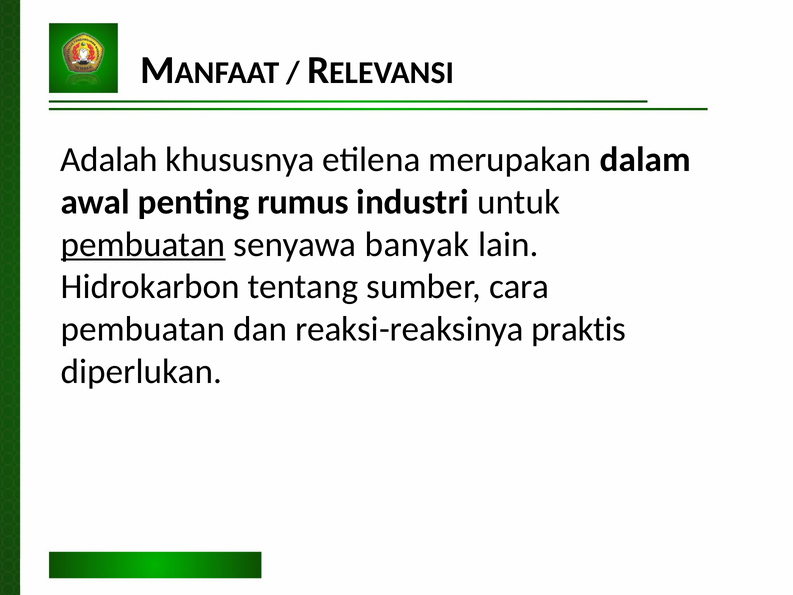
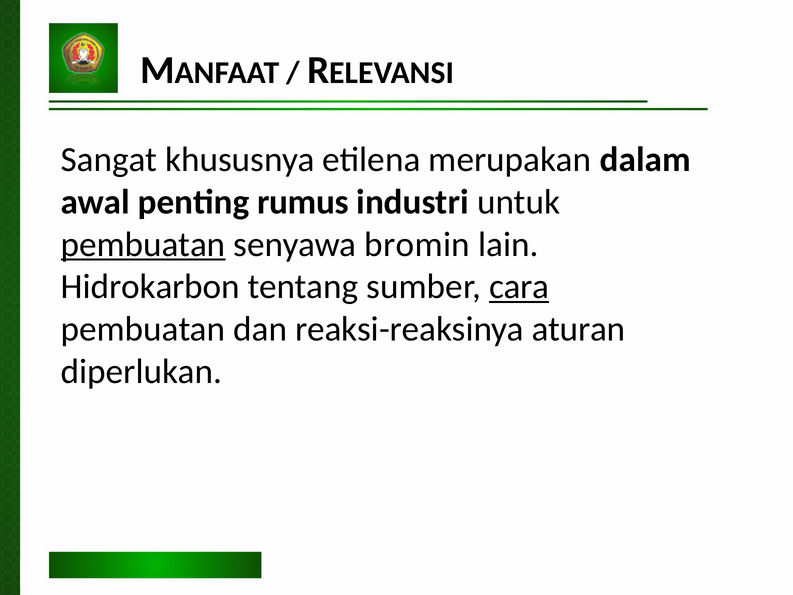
Adalah: Adalah -> Sangat
banyak: banyak -> bromin
cara underline: none -> present
praktis: praktis -> aturan
